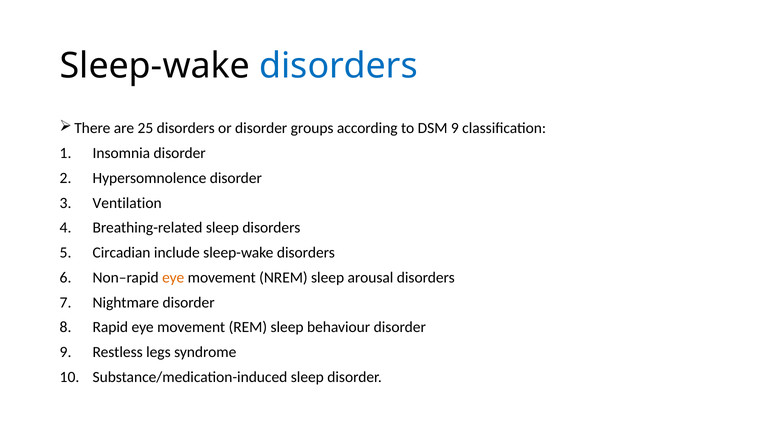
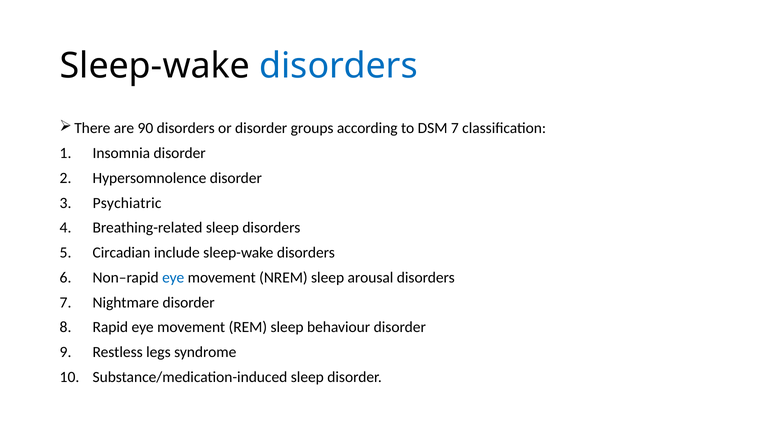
25: 25 -> 90
DSM 9: 9 -> 7
Ventilation: Ventilation -> Psychiatric
eye at (173, 277) colour: orange -> blue
